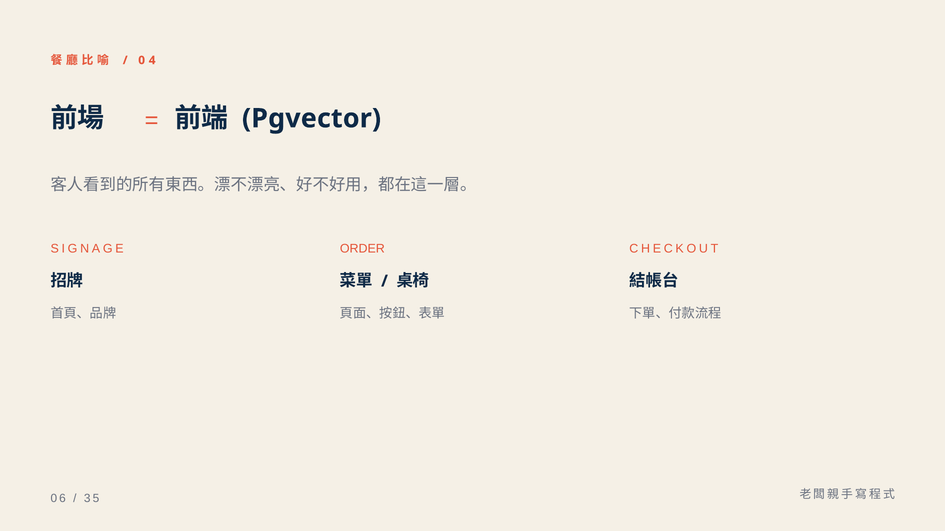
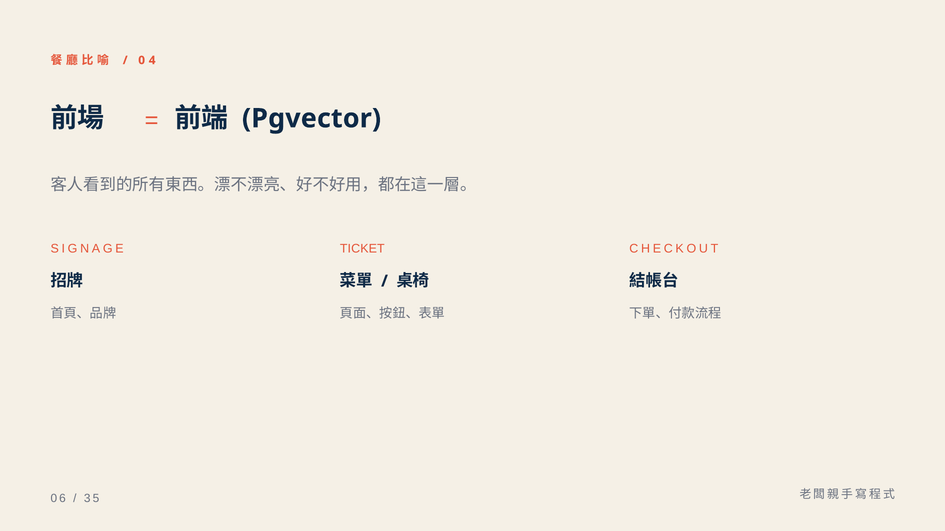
ORDER: ORDER -> TICKET
